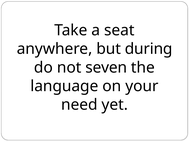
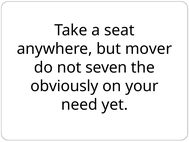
during: during -> mover
language: language -> obviously
